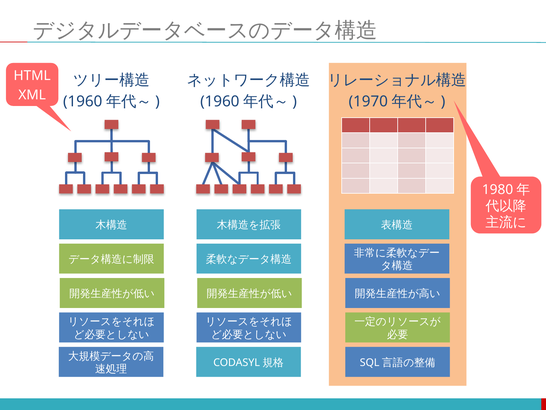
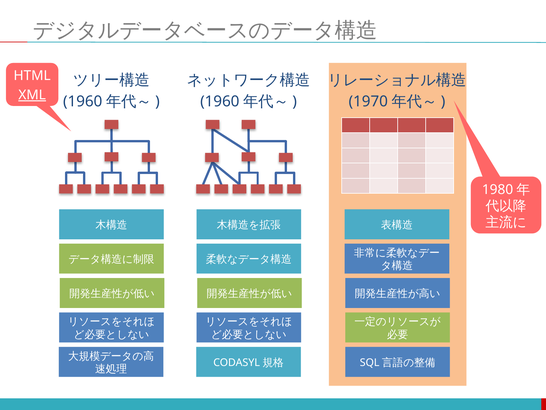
XML underline: none -> present
